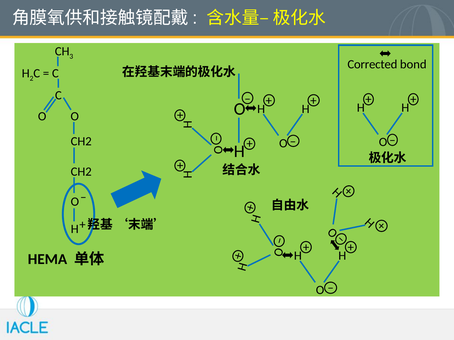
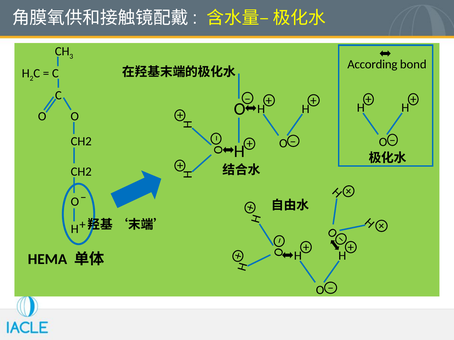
Corrected: Corrected -> According
